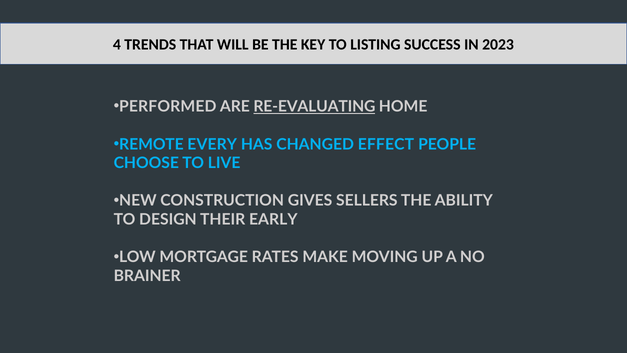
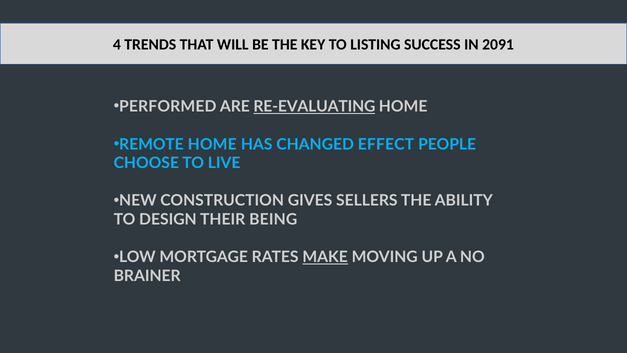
2023: 2023 -> 2091
REMOTE EVERY: EVERY -> HOME
EARLY: EARLY -> BEING
MAKE underline: none -> present
